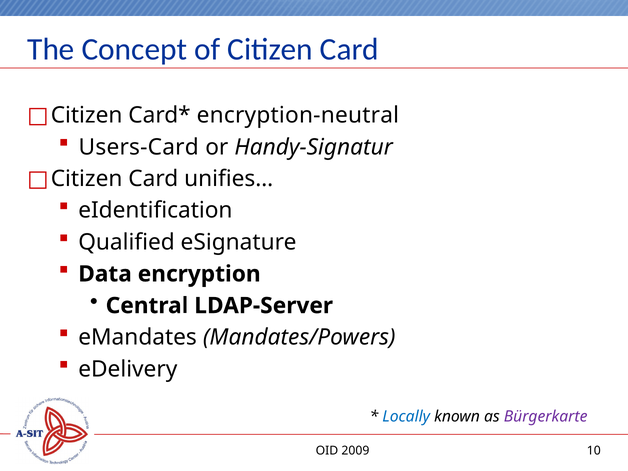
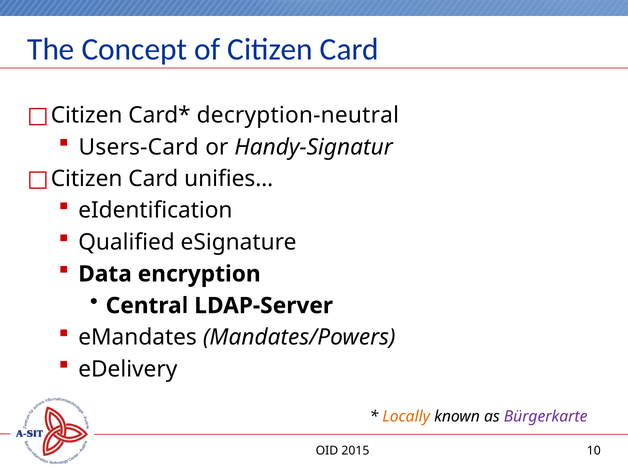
encryption-neutral: encryption-neutral -> decryption-neutral
Locally colour: blue -> orange
2009: 2009 -> 2015
